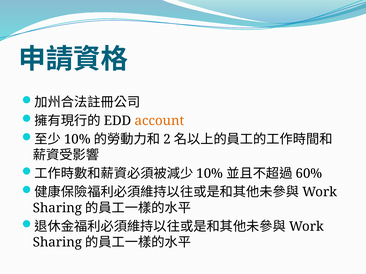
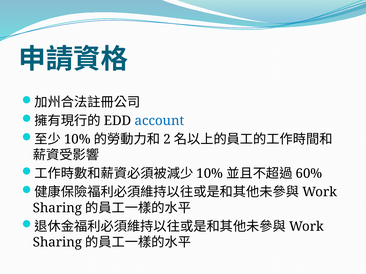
account colour: orange -> blue
